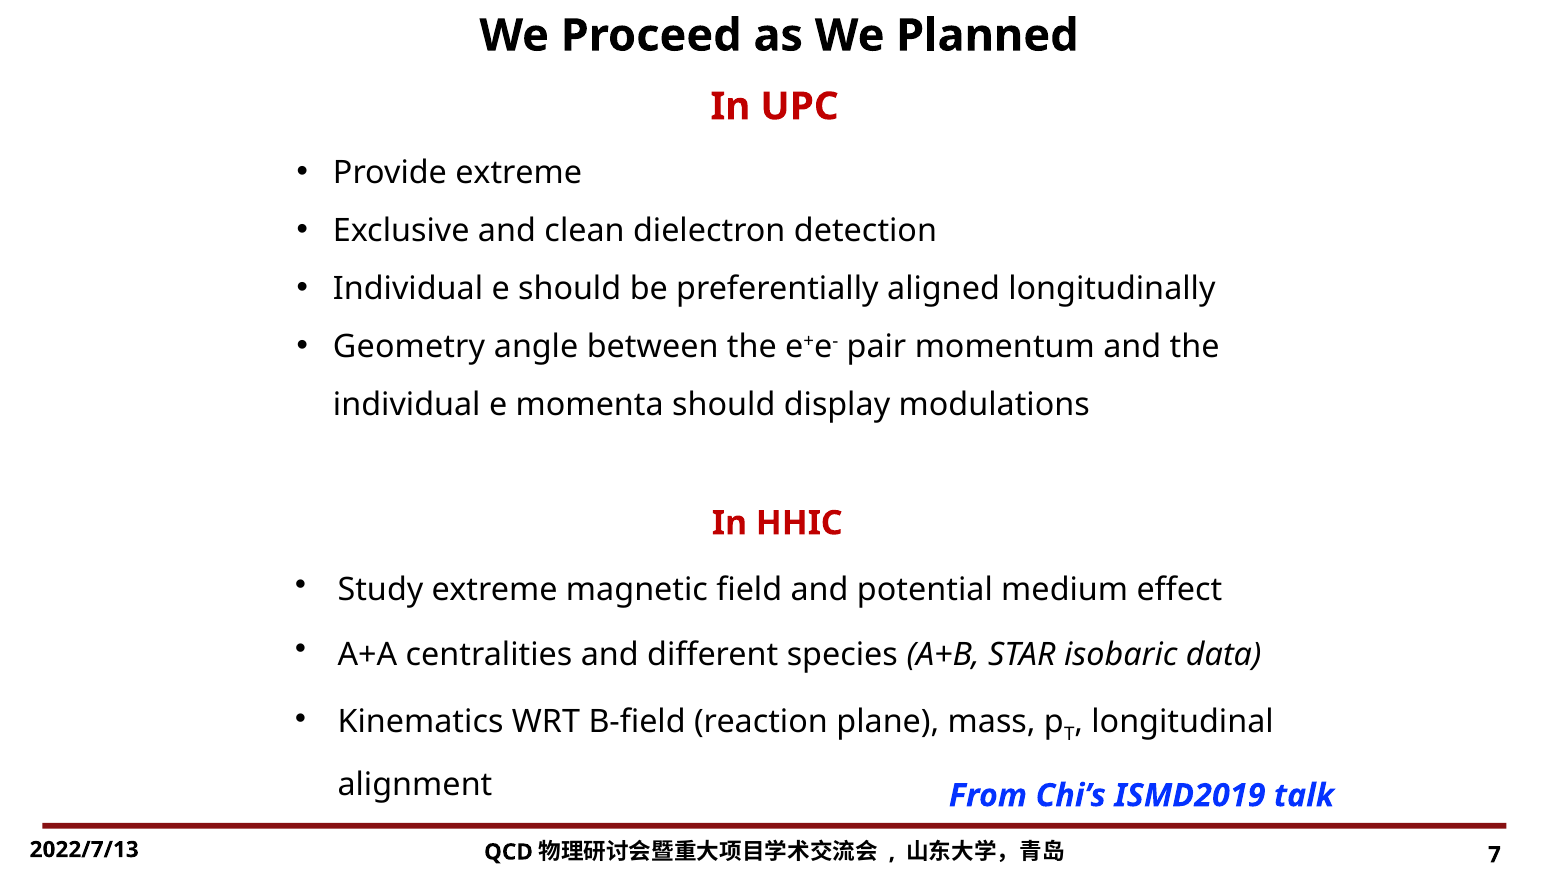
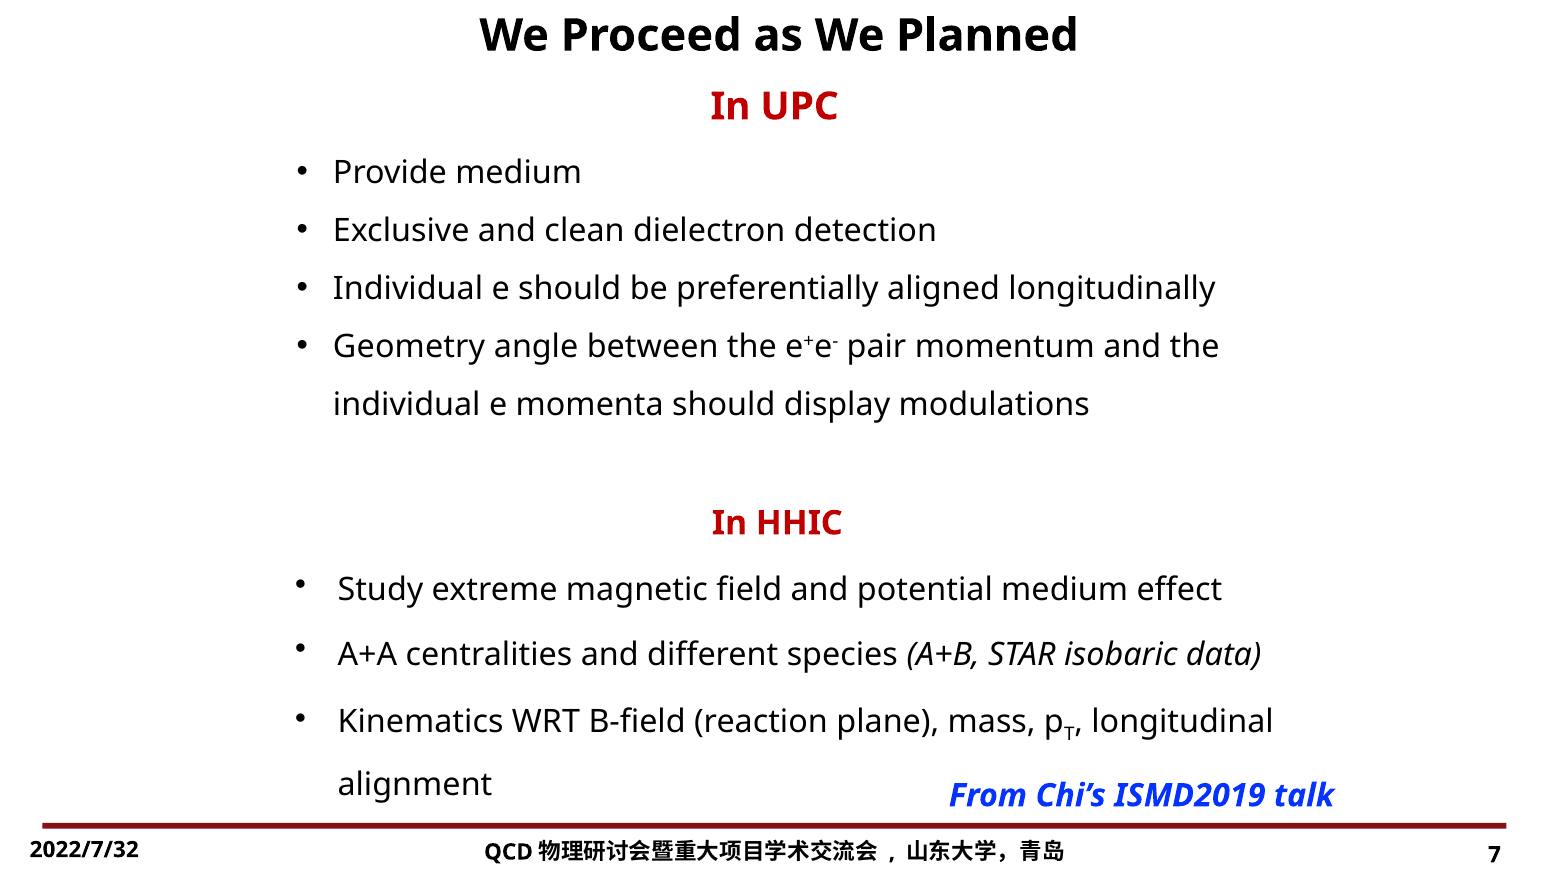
Provide extreme: extreme -> medium
2022/7/13: 2022/7/13 -> 2022/7/32
